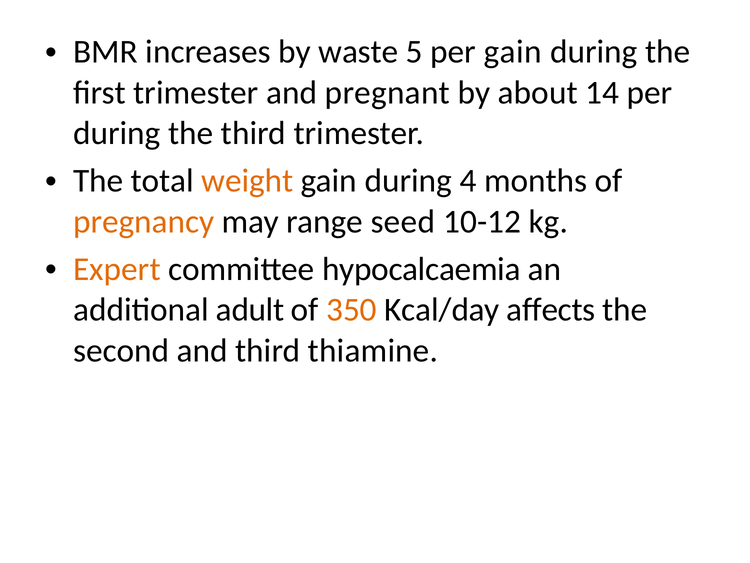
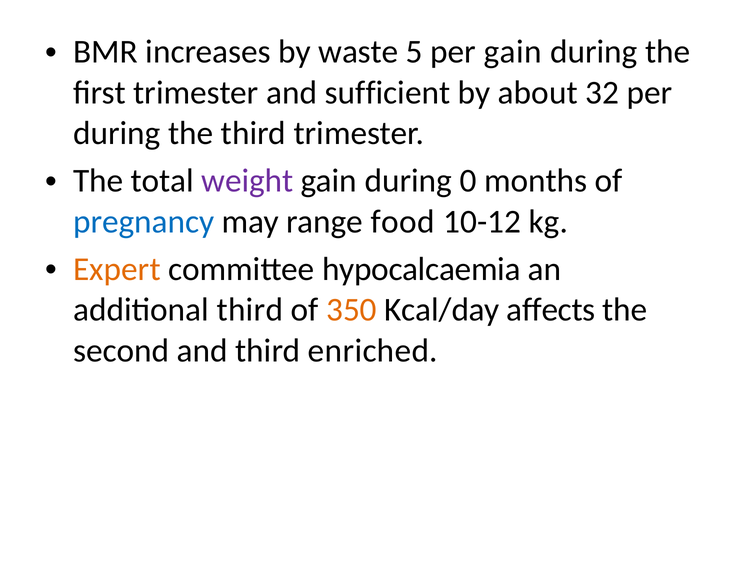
pregnant: pregnant -> sufficient
14: 14 -> 32
weight colour: orange -> purple
4: 4 -> 0
pregnancy colour: orange -> blue
seed: seed -> food
additional adult: adult -> third
thiamine: thiamine -> enriched
